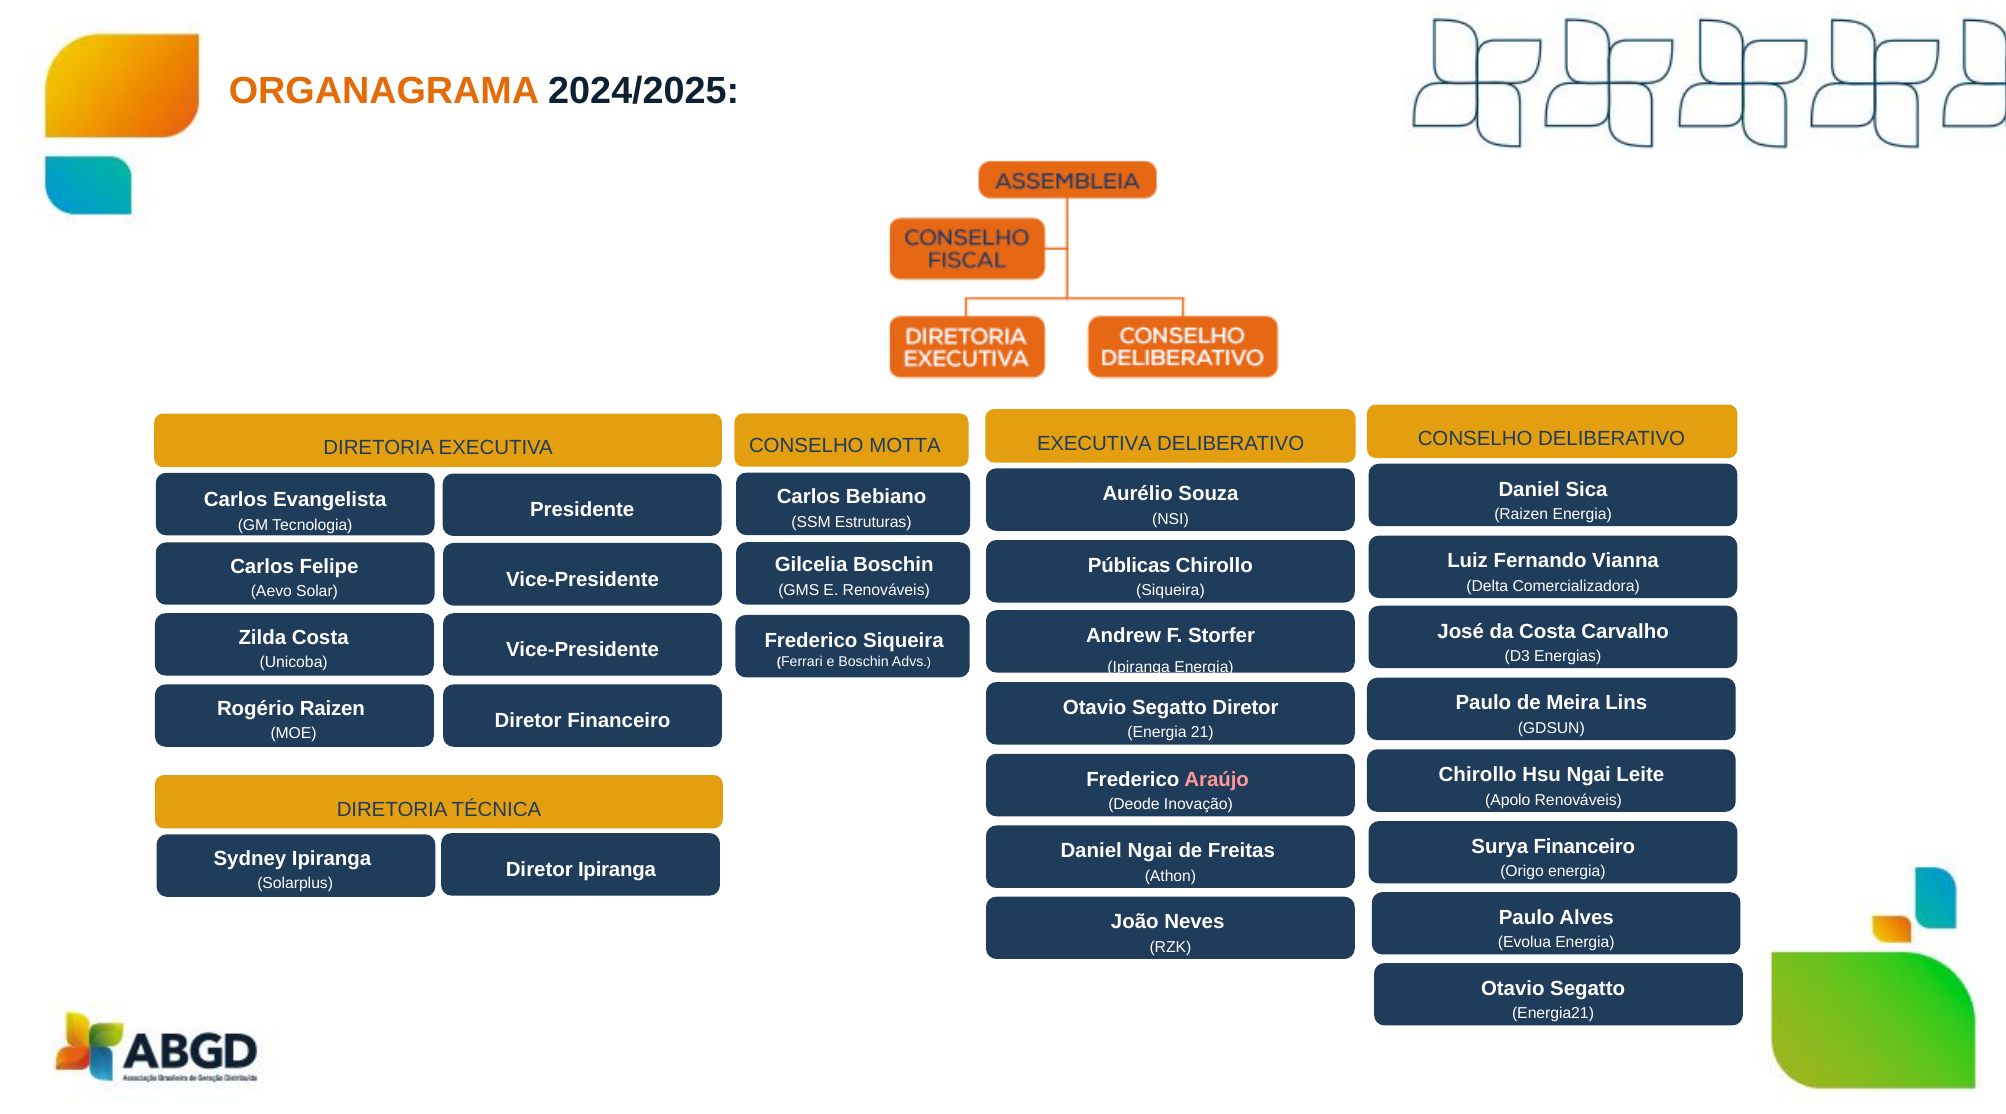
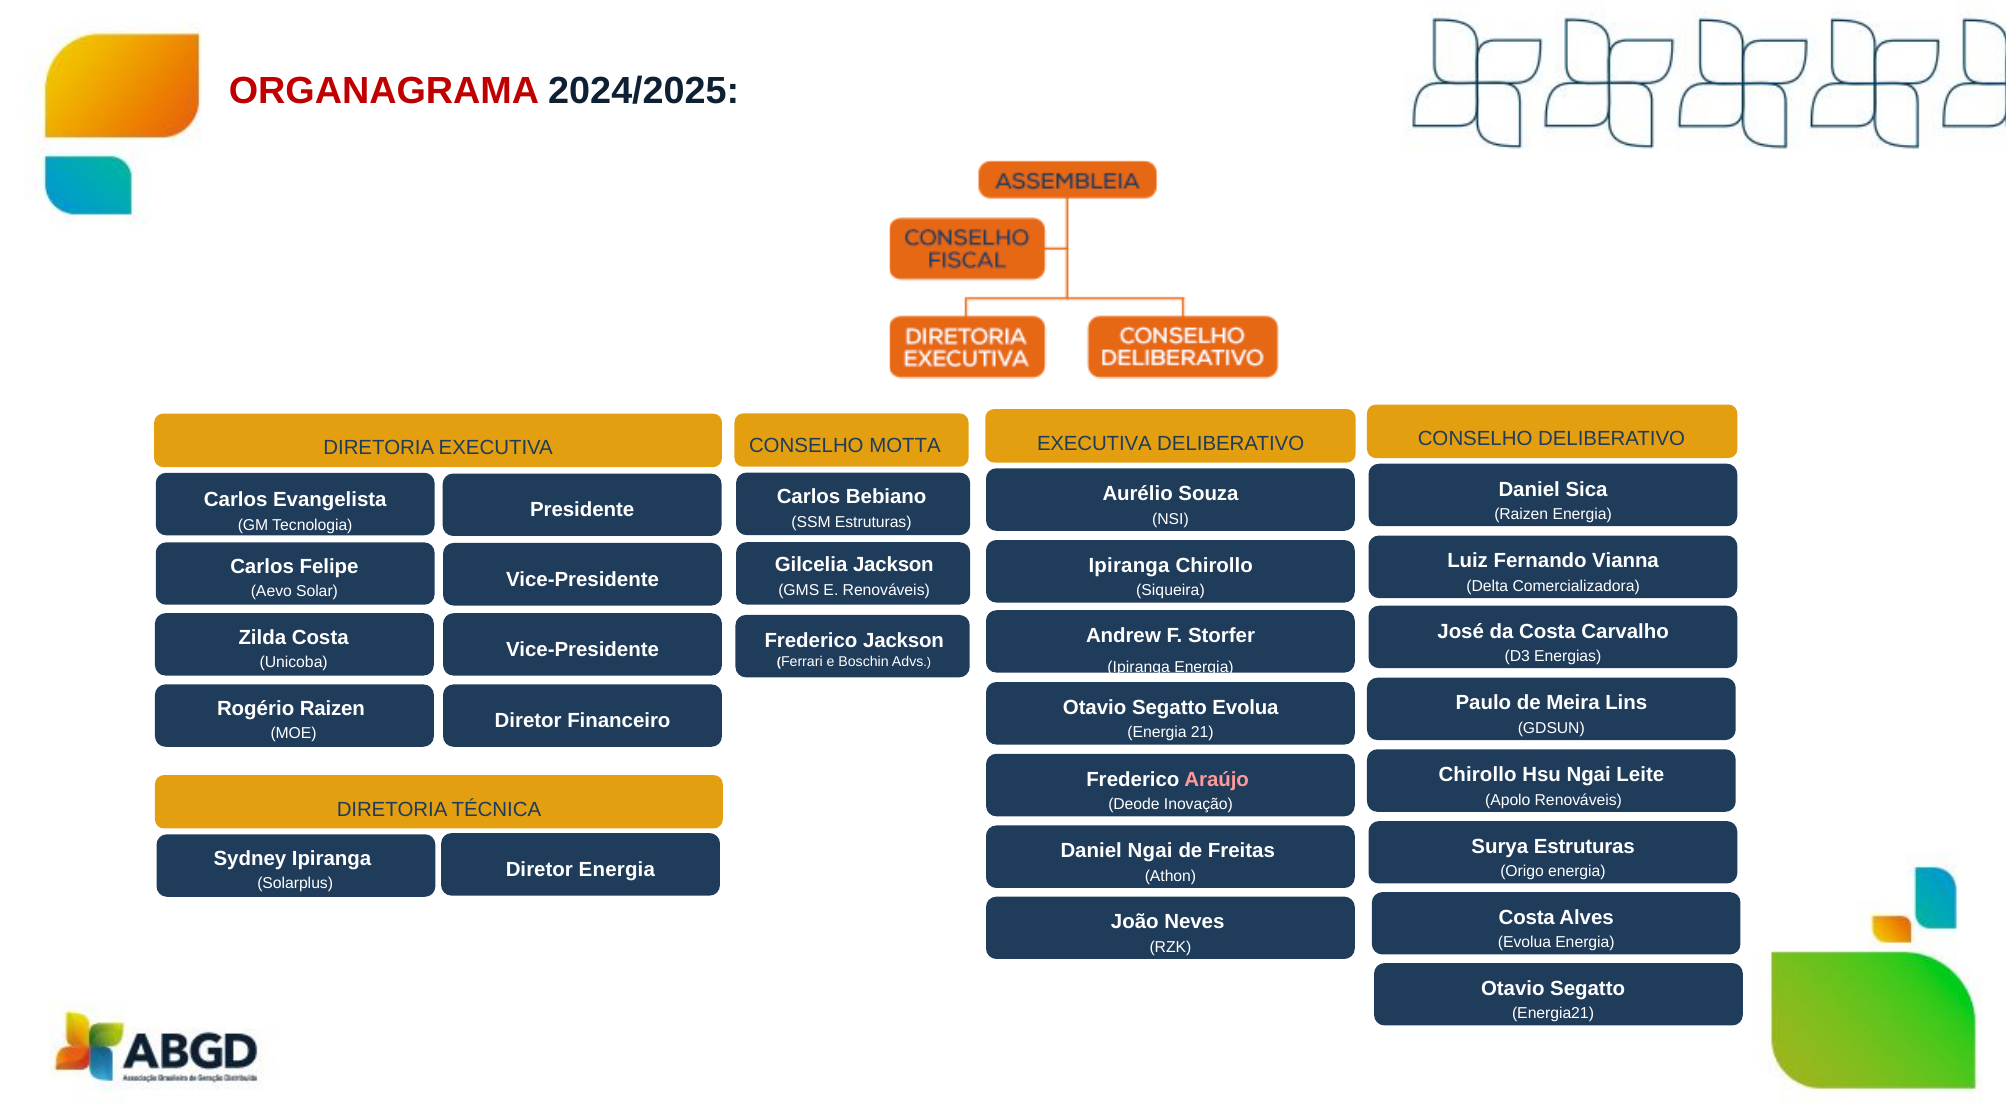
ORGANAGRAMA colour: orange -> red
Gilcelia Boschin: Boschin -> Jackson
Públicas at (1129, 566): Públicas -> Ipiranga
Frederico Siqueira: Siqueira -> Jackson
Segatto Diretor: Diretor -> Evolua
Surya Financeiro: Financeiro -> Estruturas
Diretor Ipiranga: Ipiranga -> Energia
Paulo at (1527, 917): Paulo -> Costa
